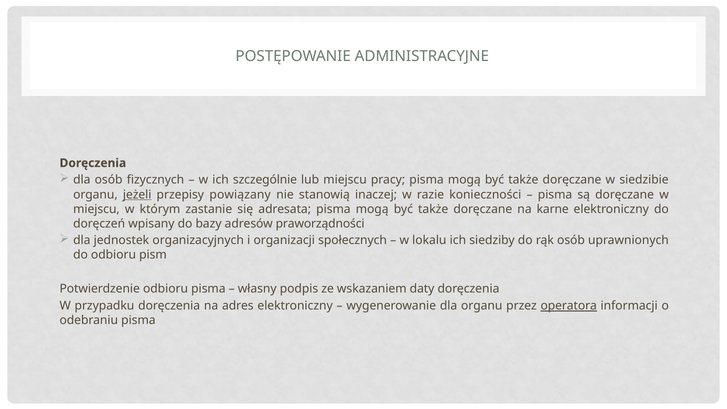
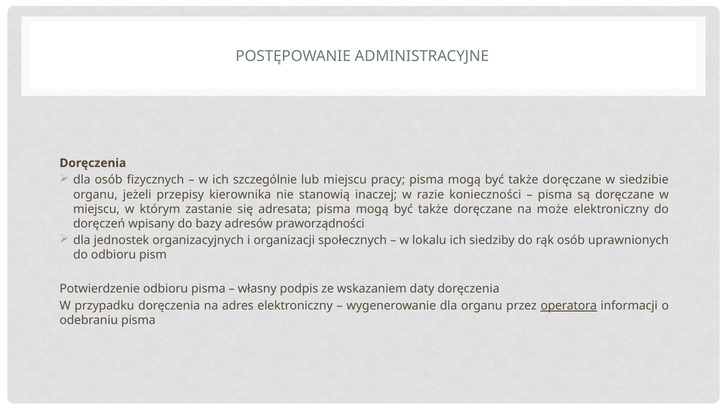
jeżeli underline: present -> none
powiązany: powiązany -> kierownika
karne: karne -> może
